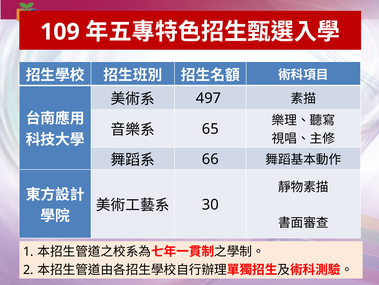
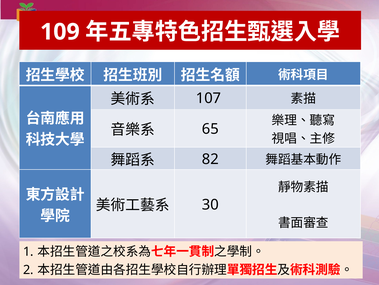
497: 497 -> 107
66: 66 -> 82
